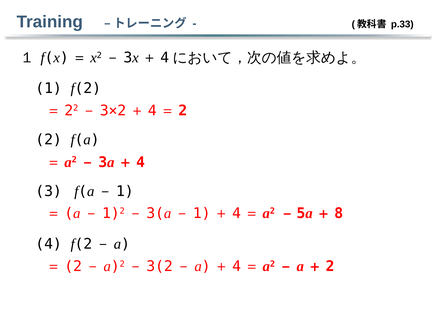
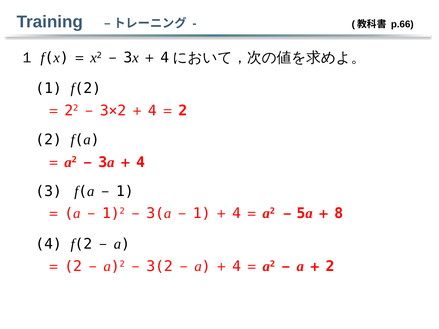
p.33: p.33 -> p.66
